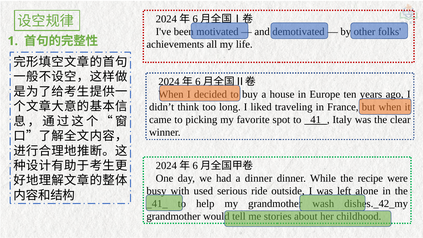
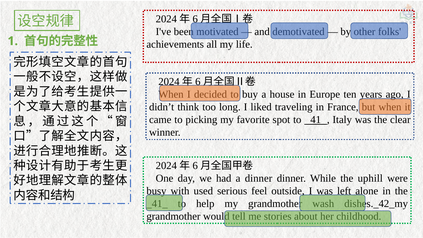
recipe: recipe -> uphill
ride: ride -> feel
